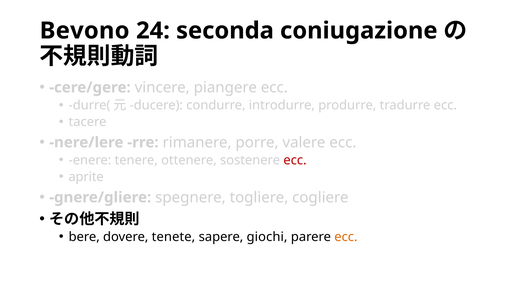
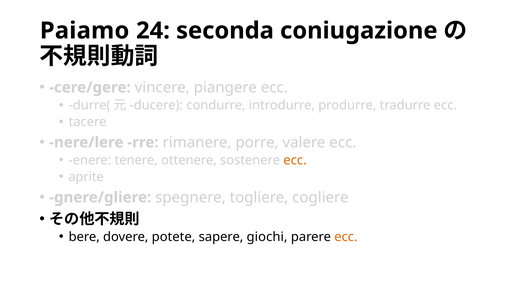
Bevono: Bevono -> Paiamo
ecc at (295, 160) colour: red -> orange
tenete: tenete -> potete
